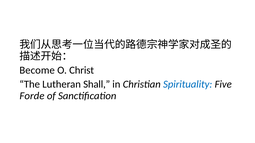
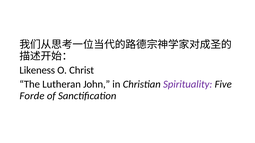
Become: Become -> Likeness
Shall: Shall -> John
Spirituality colour: blue -> purple
